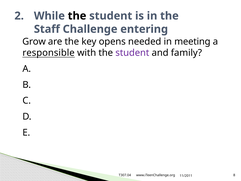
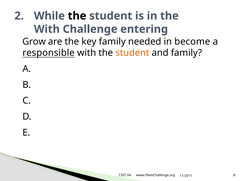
Staff at (47, 29): Staff -> With
key opens: opens -> family
meeting: meeting -> become
student at (132, 53) colour: purple -> orange
